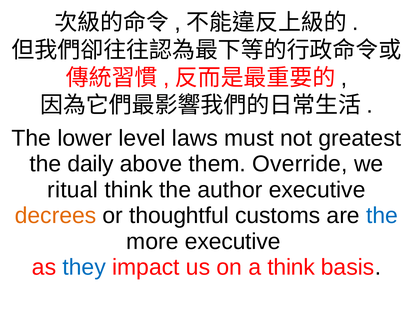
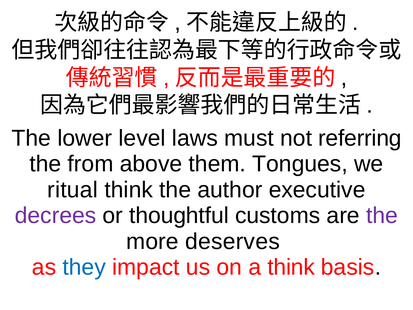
greatest: greatest -> referring
daily: daily -> from
Override: Override -> Tongues
decrees colour: orange -> purple
the at (382, 215) colour: blue -> purple
more executive: executive -> deserves
